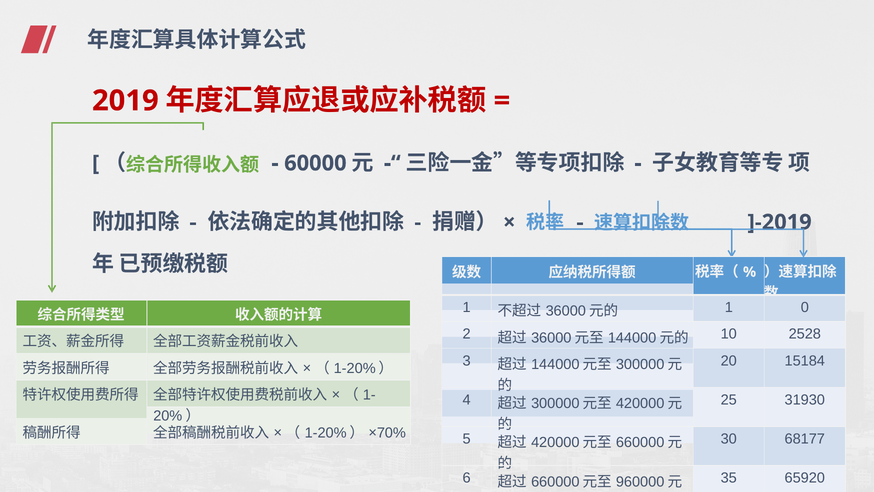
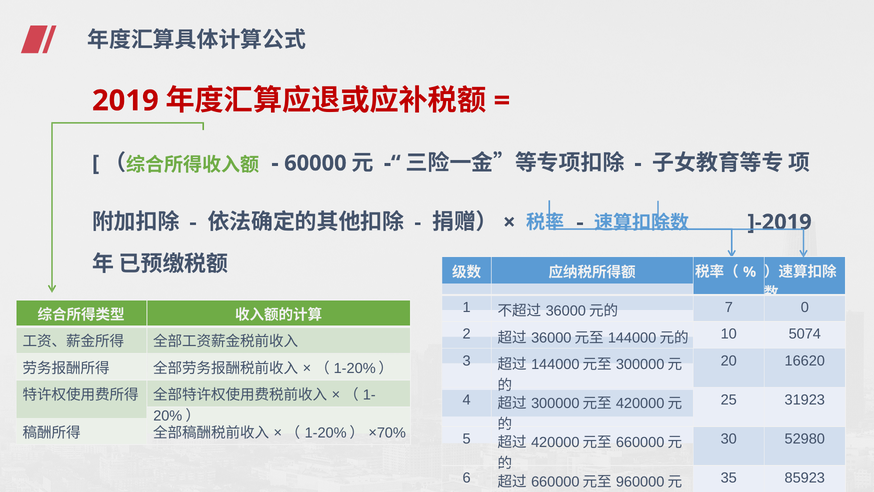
1 at (729, 307): 1 -> 7
2528: 2528 -> 5074
15184: 15184 -> 16620
31930: 31930 -> 31923
68177: 68177 -> 52980
65920: 65920 -> 85923
